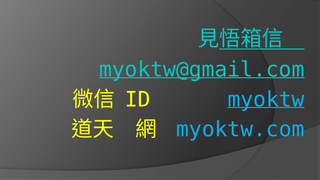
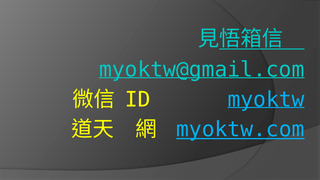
myoktw.com underline: none -> present
